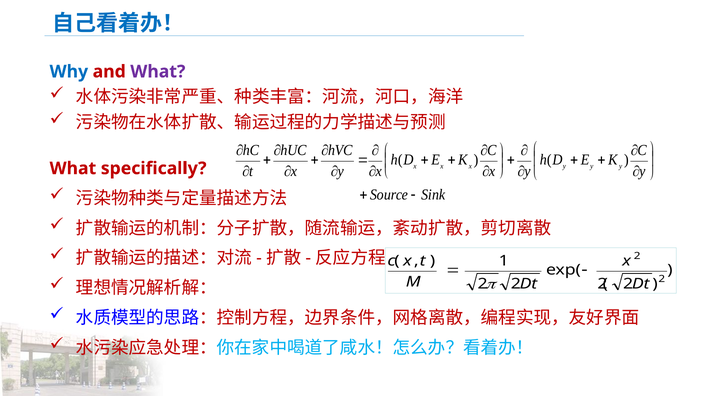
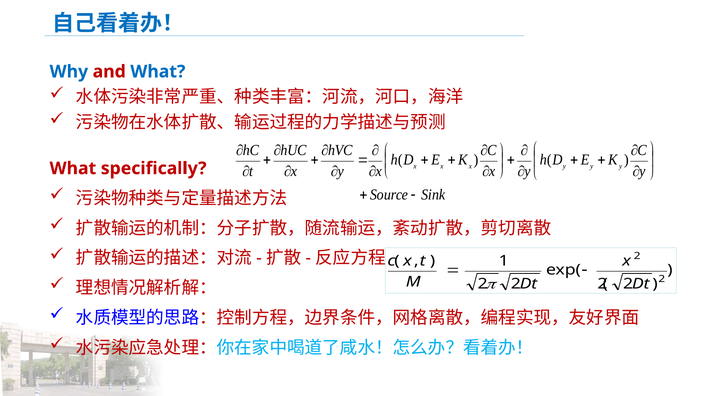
What at (158, 72) colour: purple -> blue
